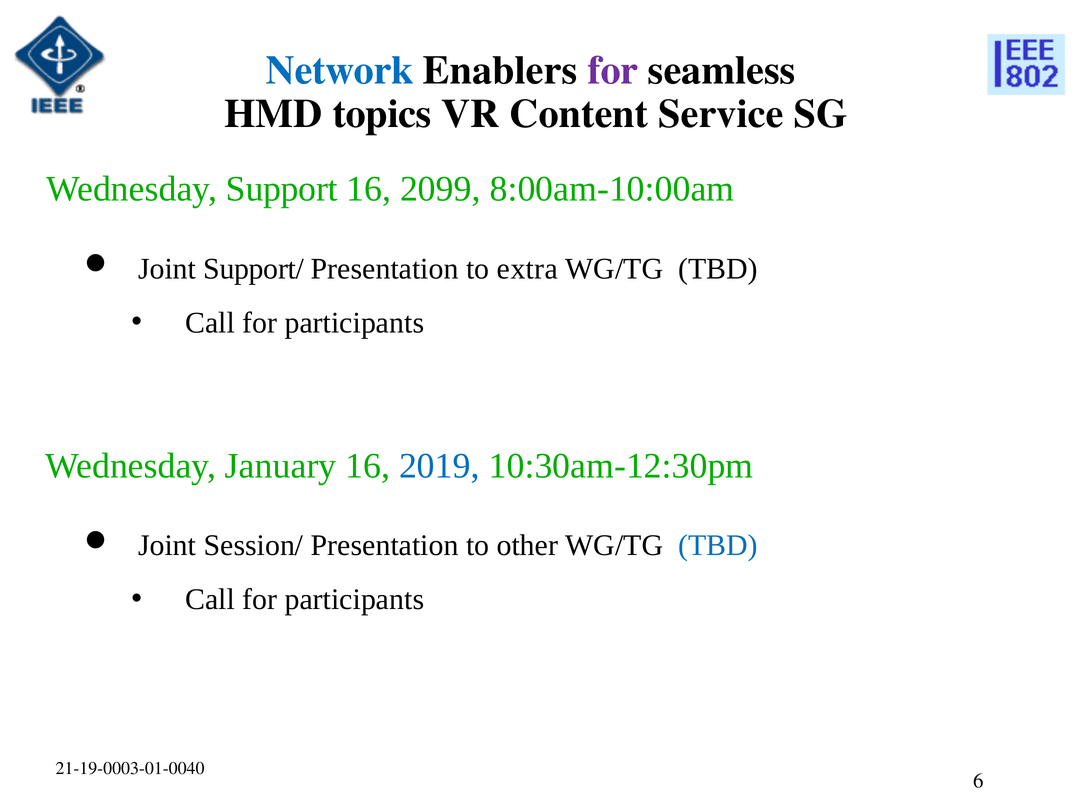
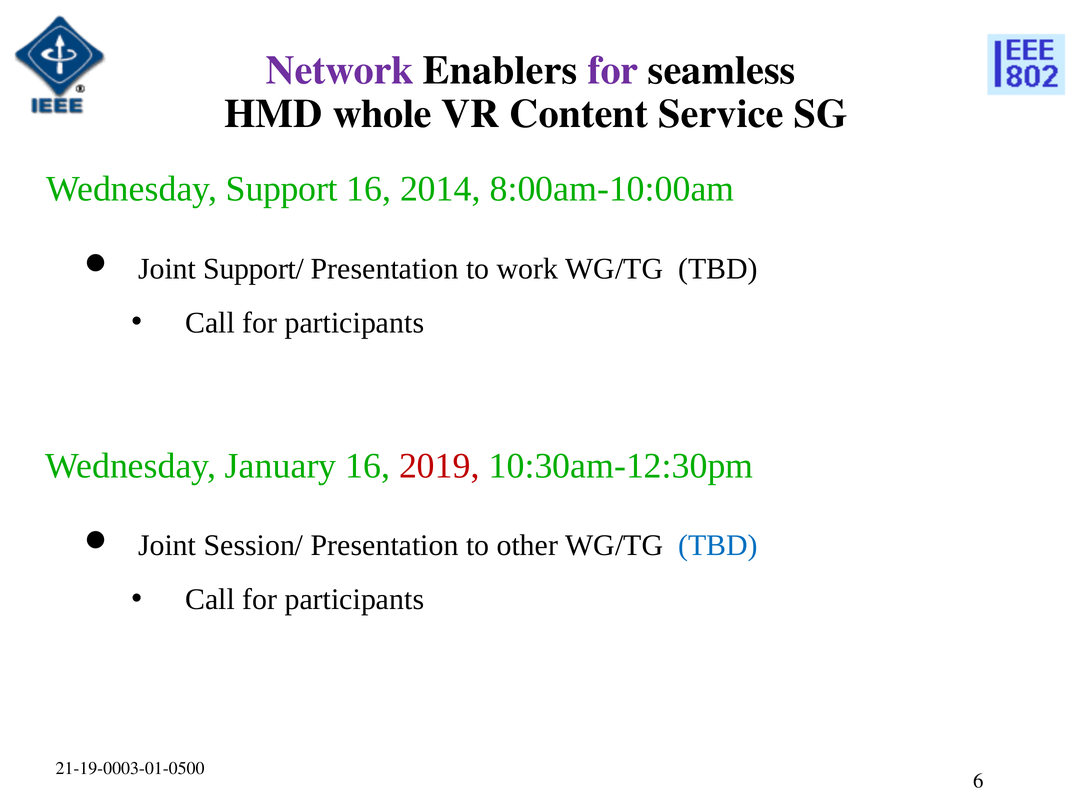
Network colour: blue -> purple
topics: topics -> whole
2099: 2099 -> 2014
extra: extra -> work
2019 colour: blue -> red
21-19-0003-01-0040: 21-19-0003-01-0040 -> 21-19-0003-01-0500
